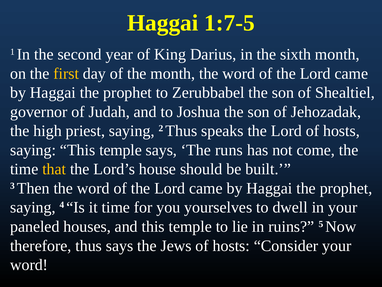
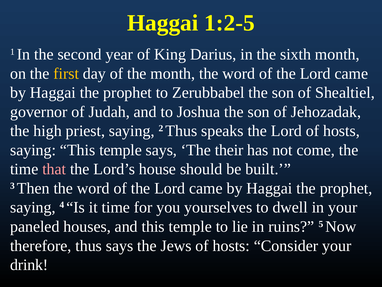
1:7-5: 1:7-5 -> 1:2-5
runs: runs -> their
that colour: yellow -> pink
word at (29, 264): word -> drink
